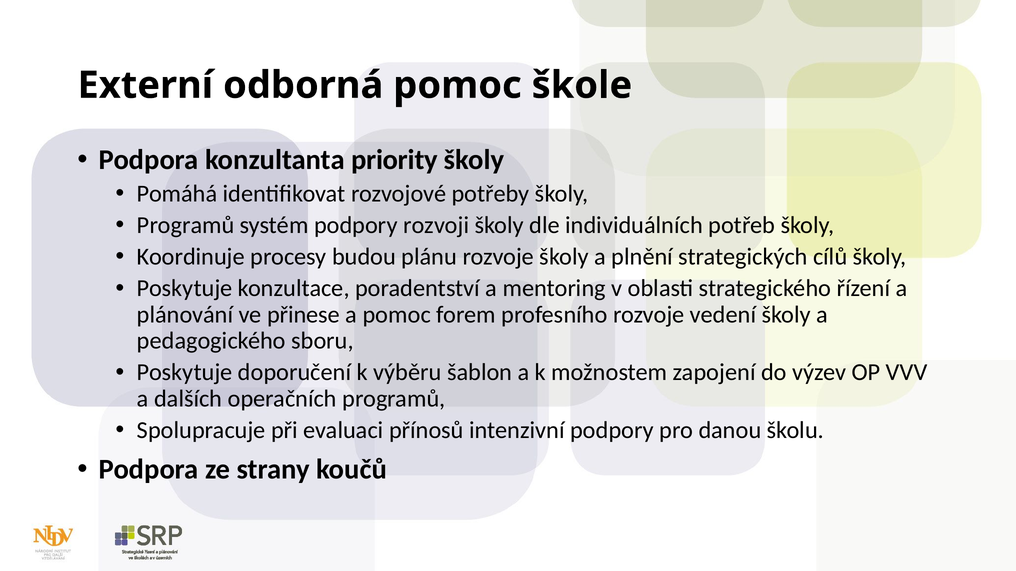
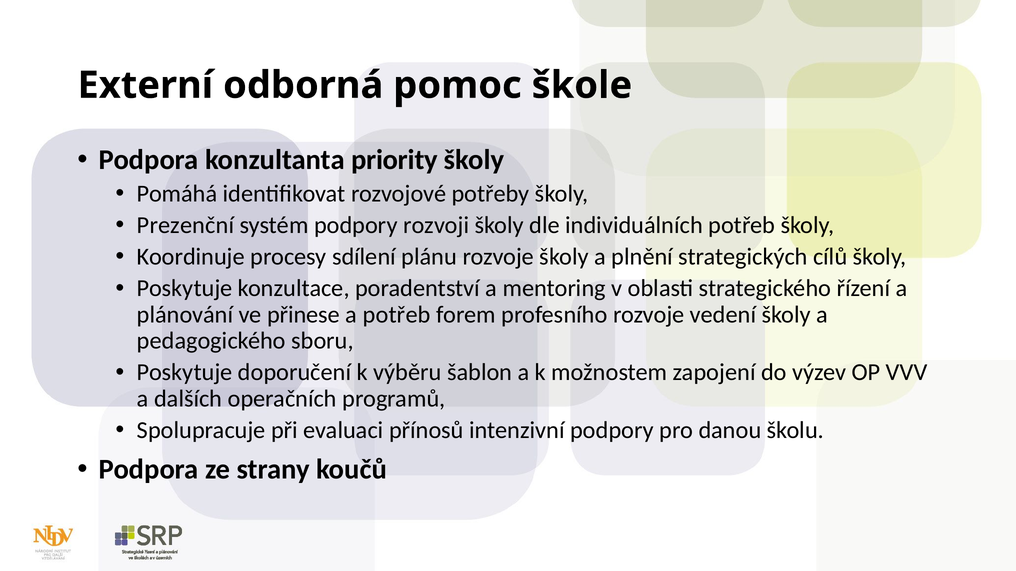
Programů at (186, 225): Programů -> Prezenční
budou: budou -> sdílení
a pomoc: pomoc -> potřeb
